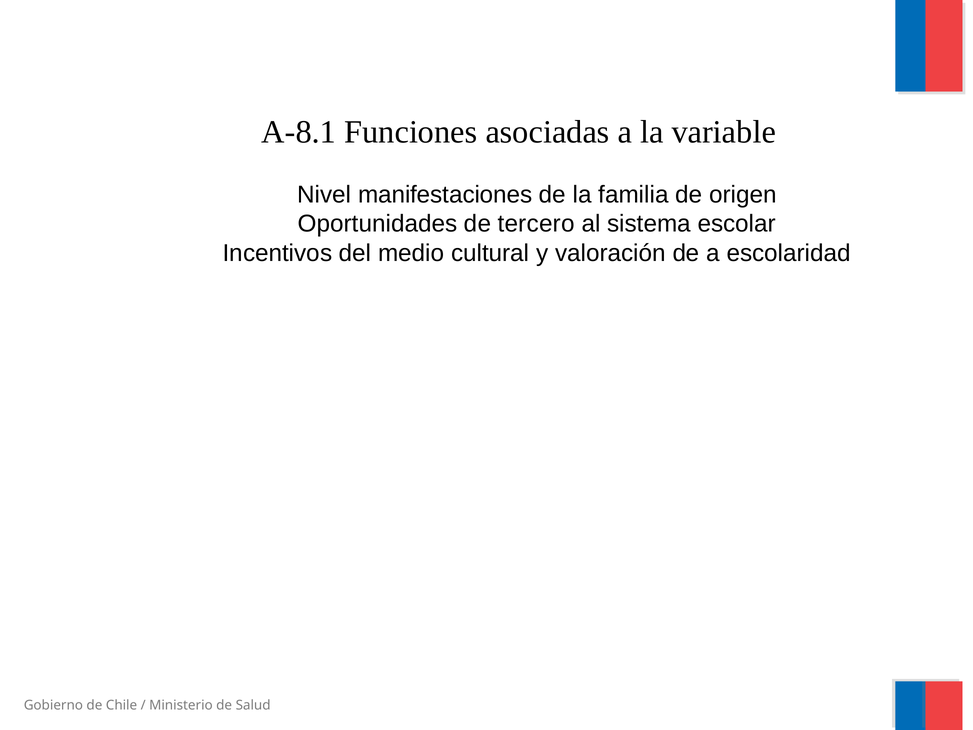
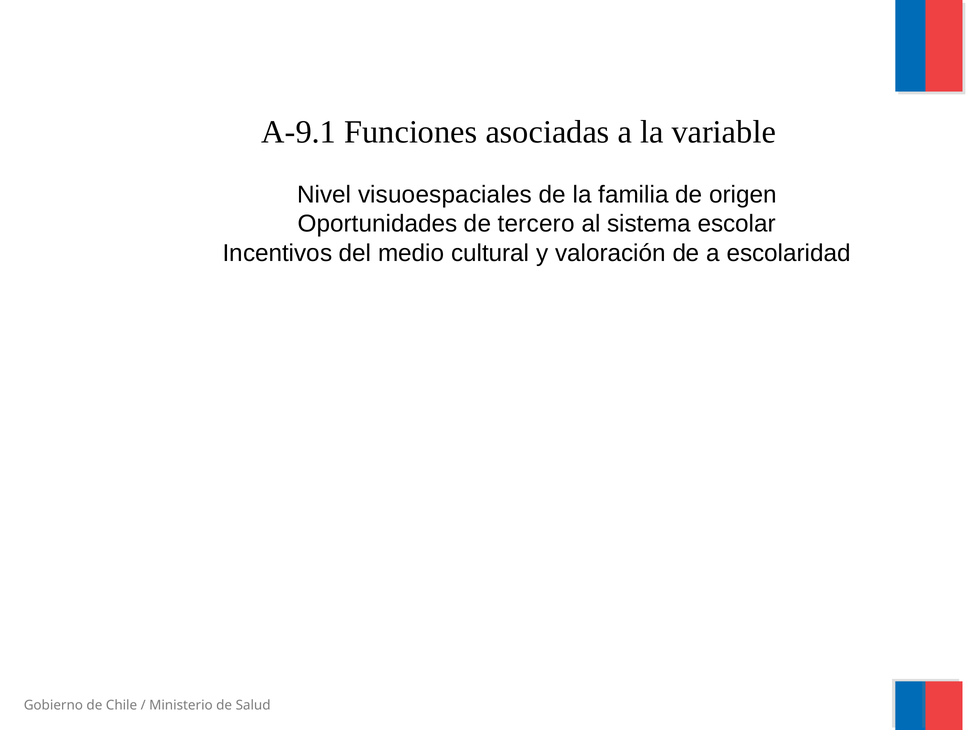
A-8.1: A-8.1 -> A-9.1
manifestaciones: manifestaciones -> visuoespaciales
